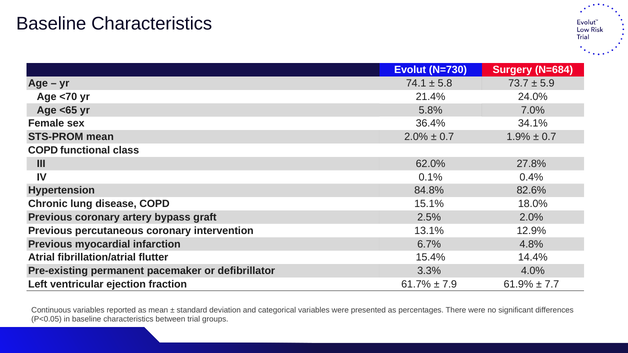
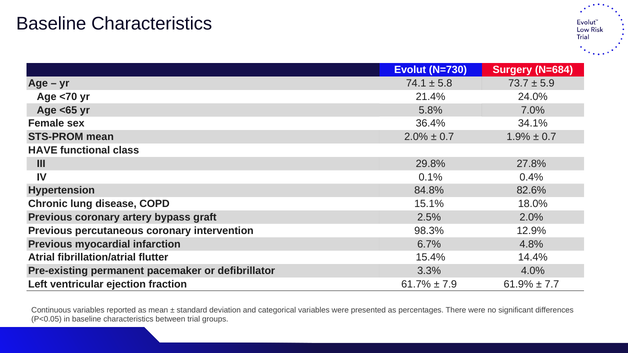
COPD at (43, 150): COPD -> HAVE
62.0%: 62.0% -> 29.8%
13.1%: 13.1% -> 98.3%
